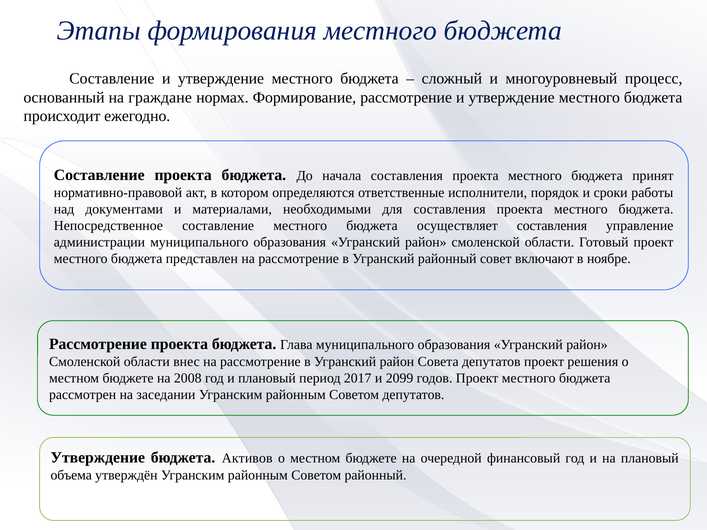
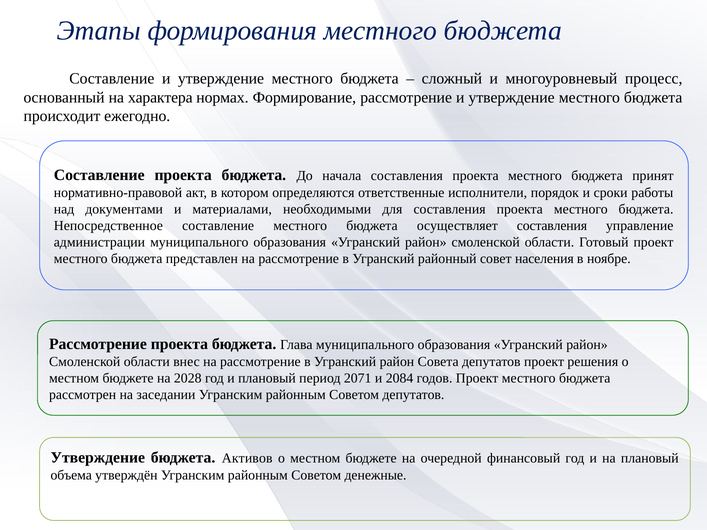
граждане: граждане -> характера
включают: включают -> населения
2008: 2008 -> 2028
2017: 2017 -> 2071
2099: 2099 -> 2084
Советом районный: районный -> денежные
